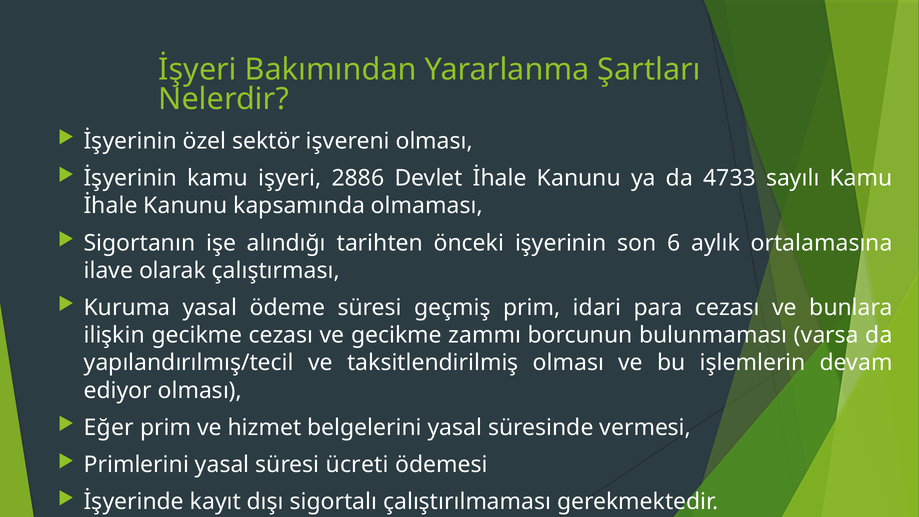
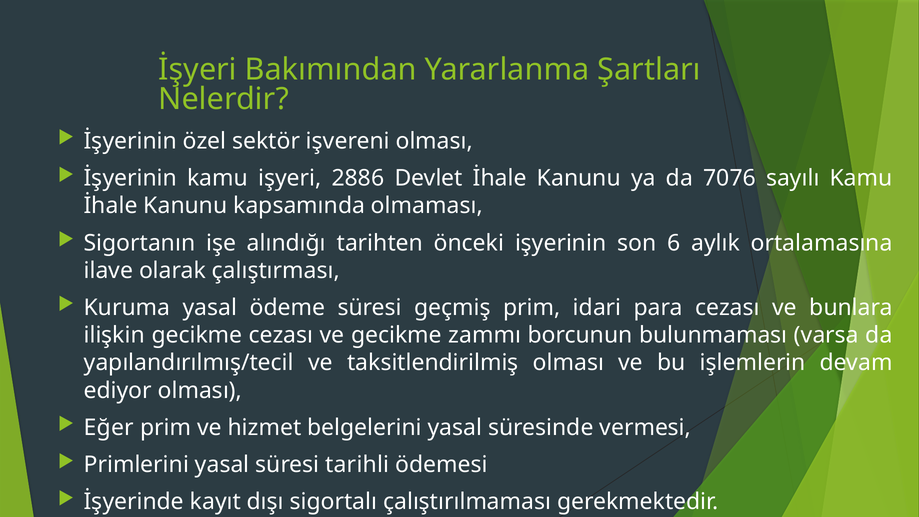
4733: 4733 -> 7076
ücreti: ücreti -> tarihli
